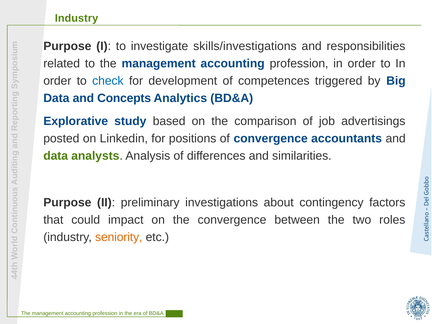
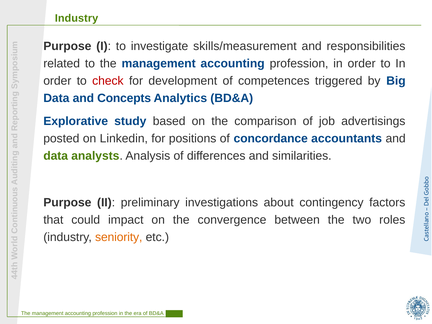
skills/investigations: skills/investigations -> skills/measurement
check colour: blue -> red
of convergence: convergence -> concordance
